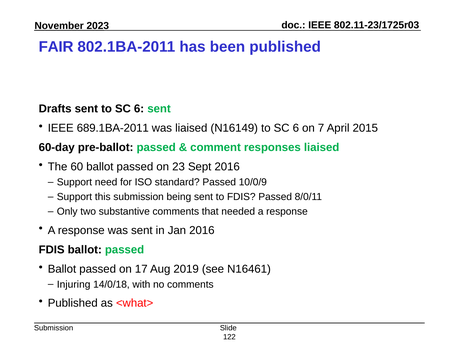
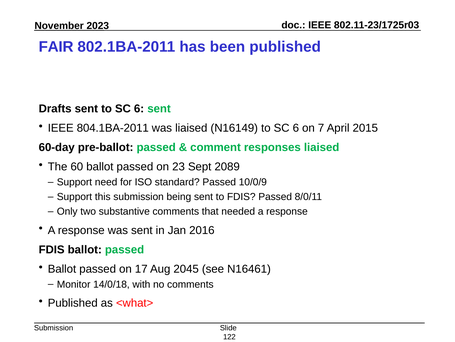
689.1BA-2011: 689.1BA-2011 -> 804.1BA-2011
Sept 2016: 2016 -> 2089
2019: 2019 -> 2045
Injuring: Injuring -> Monitor
